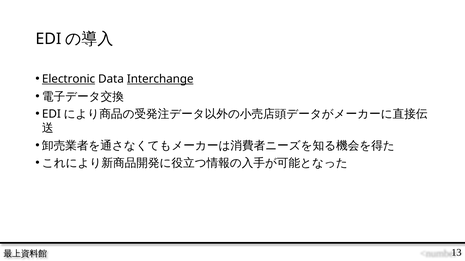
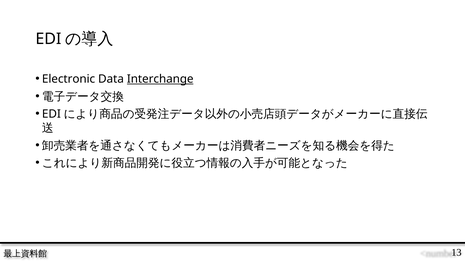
Electronic underline: present -> none
